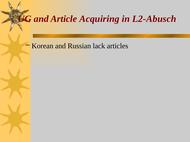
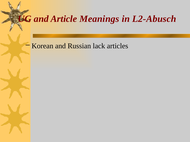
Acquiring: Acquiring -> Meanings
